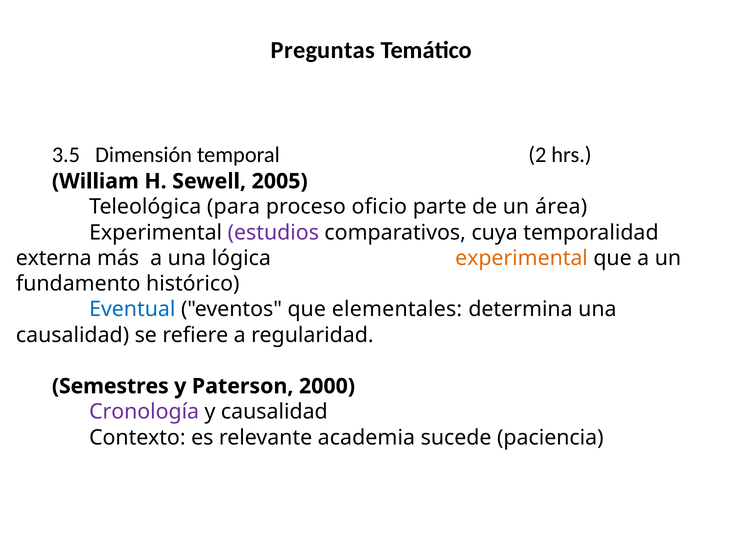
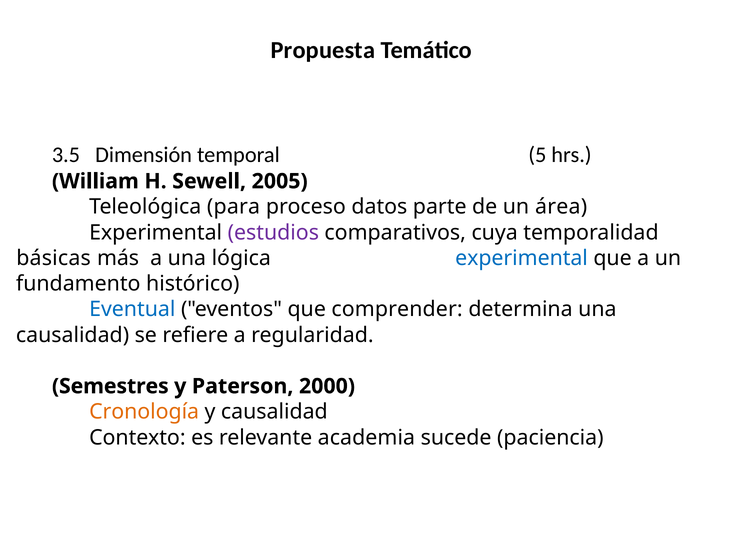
Preguntas: Preguntas -> Propuesta
2: 2 -> 5
oficio: oficio -> datos
externa: externa -> básicas
experimental at (522, 258) colour: orange -> blue
elementales: elementales -> comprender
Cronología colour: purple -> orange
